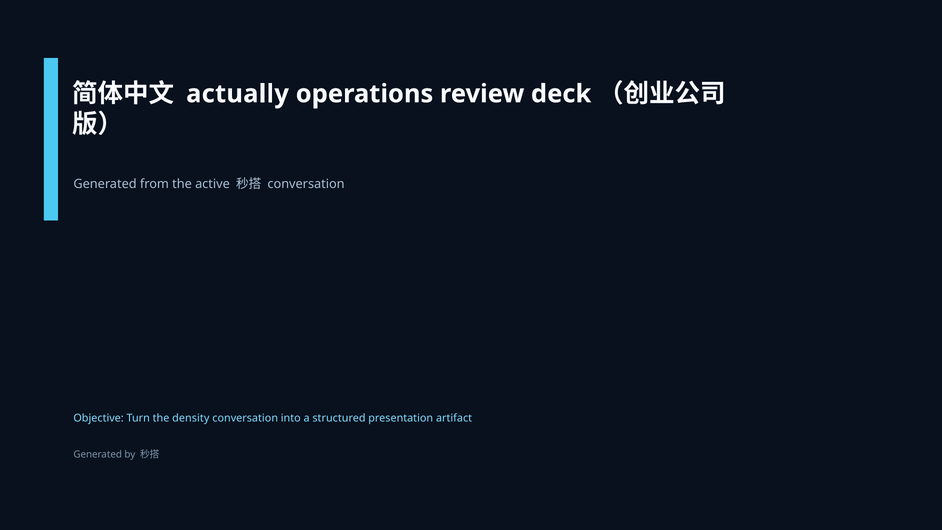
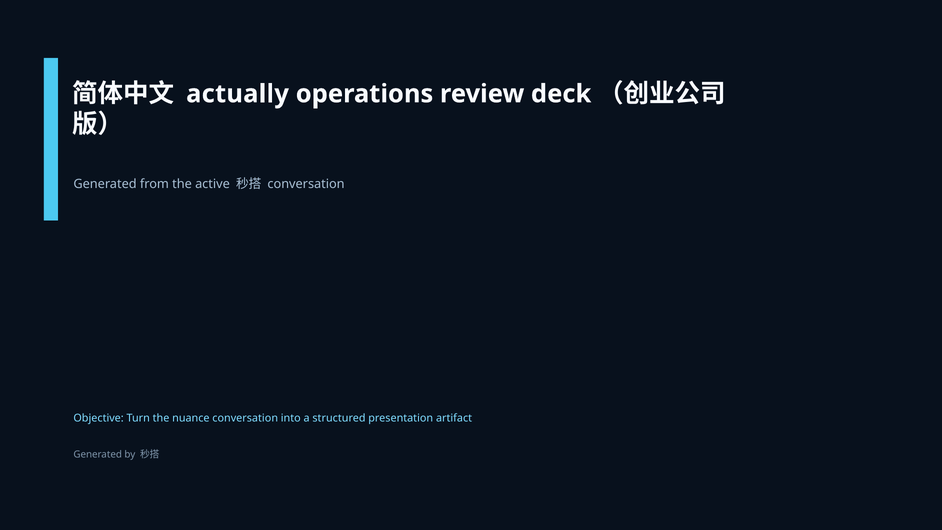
density: density -> nuance
